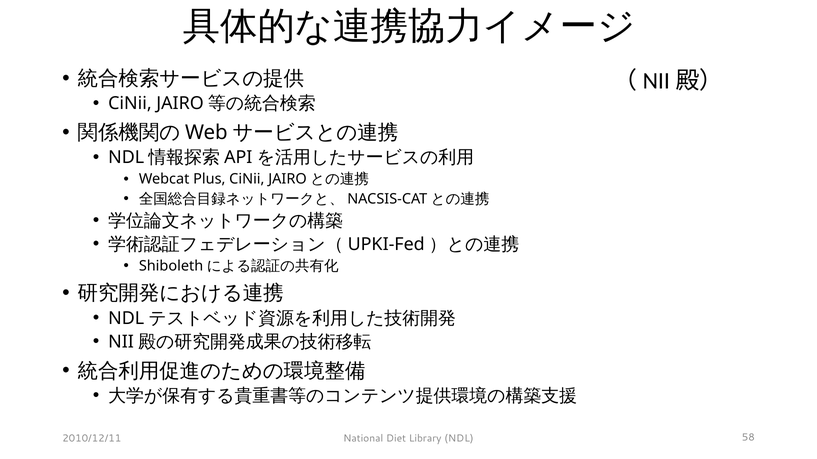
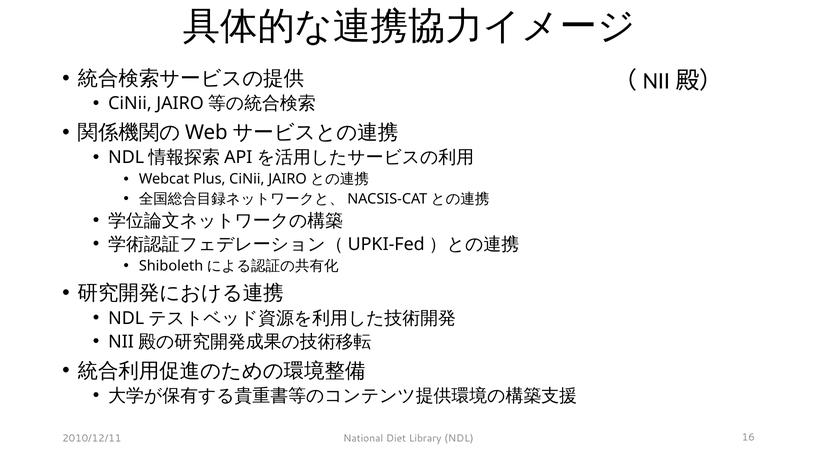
58: 58 -> 16
